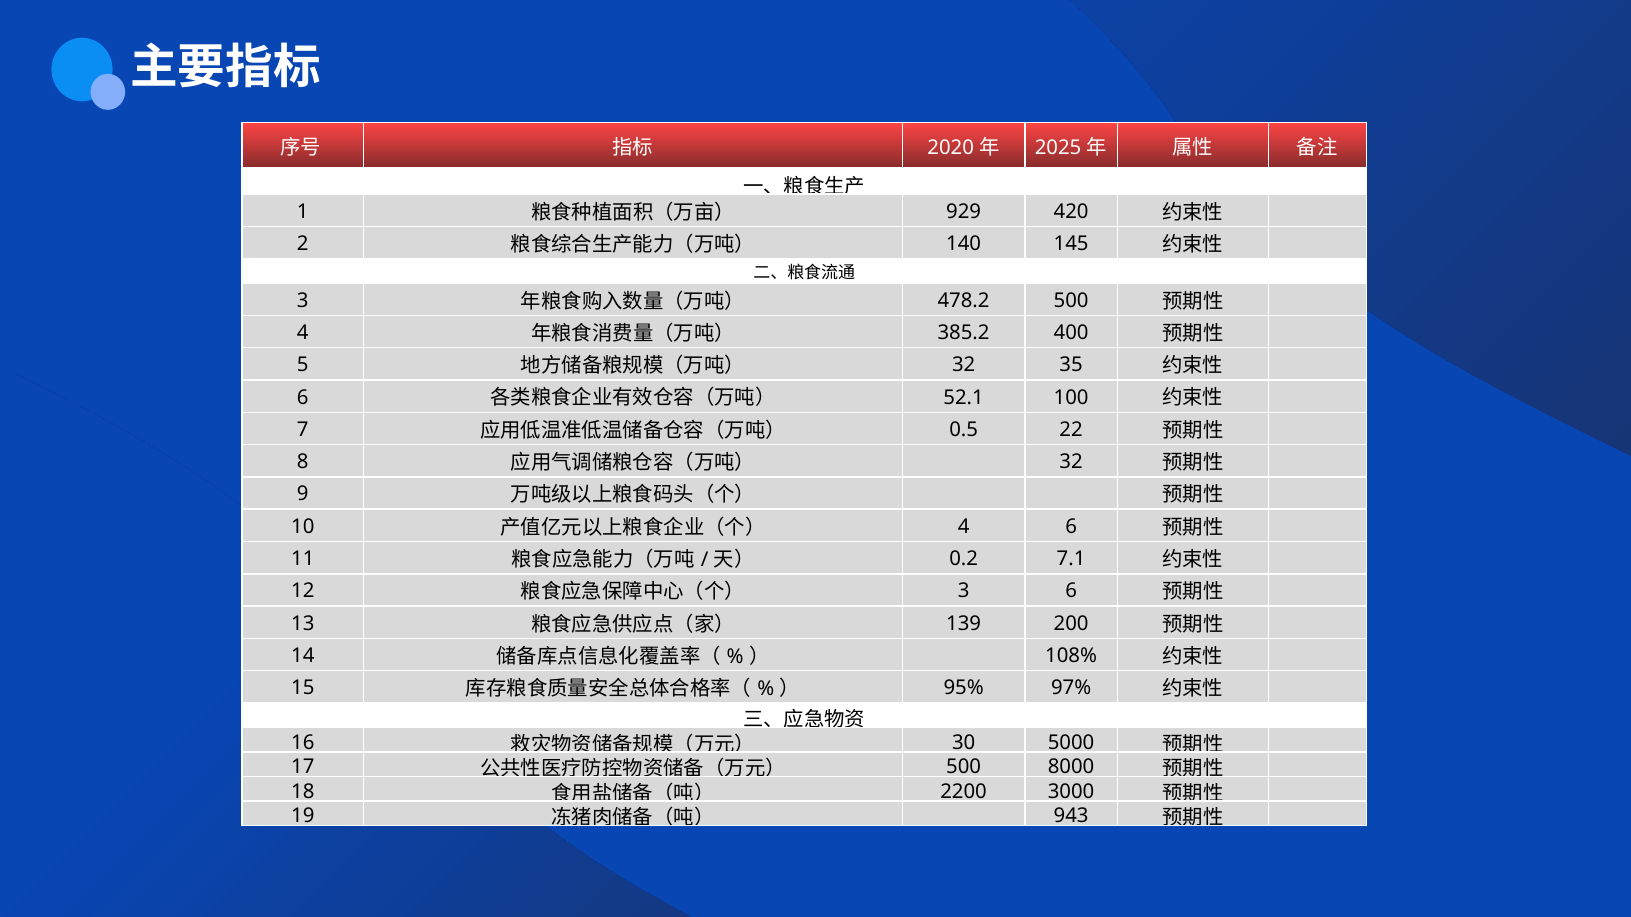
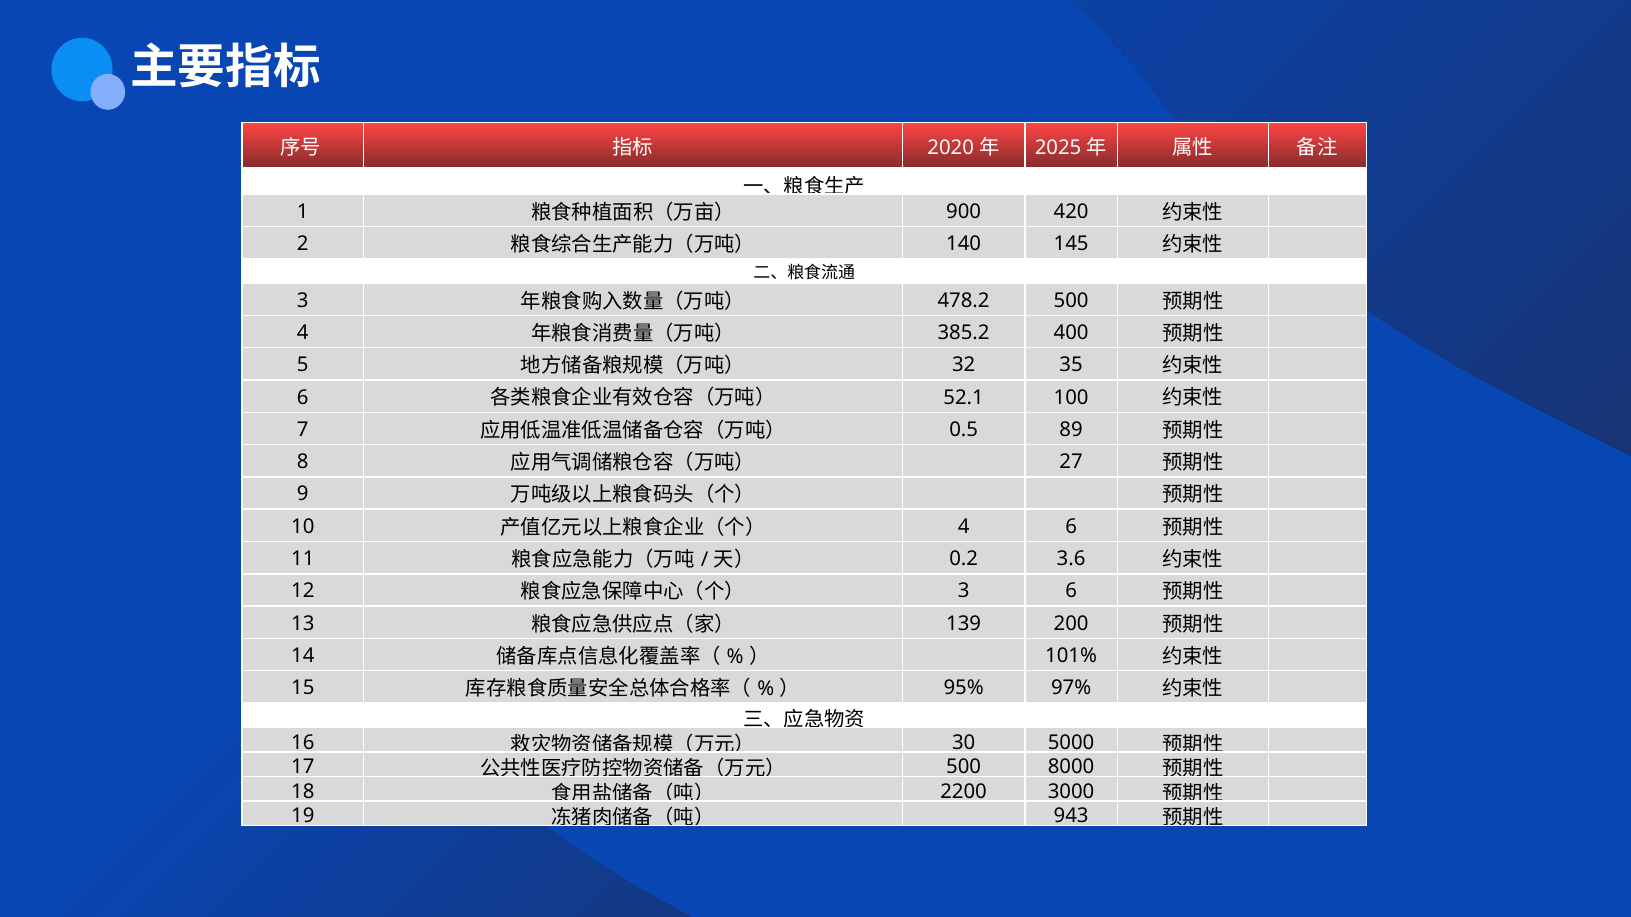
929: 929 -> 900
22: 22 -> 89
32 at (1071, 462): 32 -> 27
7.1: 7.1 -> 3.6
108%: 108% -> 101%
